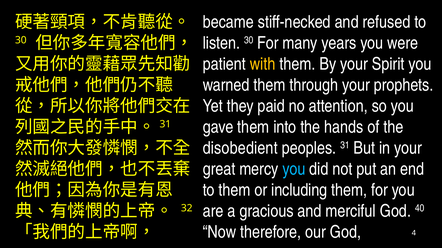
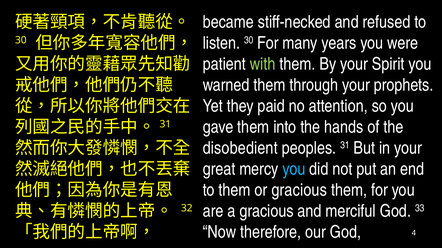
with colour: yellow -> light green
or including: including -> gracious
40: 40 -> 33
